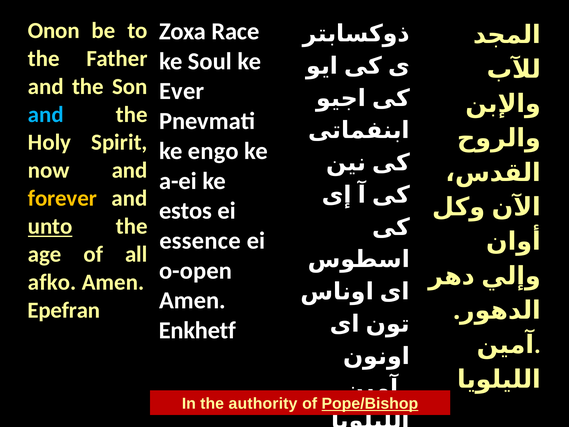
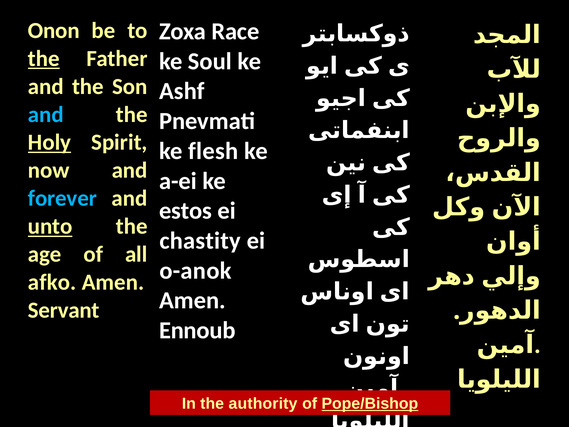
the at (44, 58) underline: none -> present
Ever: Ever -> Ashf
Holy underline: none -> present
engo: engo -> flesh
forever colour: yellow -> light blue
essence: essence -> chastity
o-open: o-open -> o-anok
Epefran: Epefran -> Servant
Enkhetf: Enkhetf -> Ennoub
